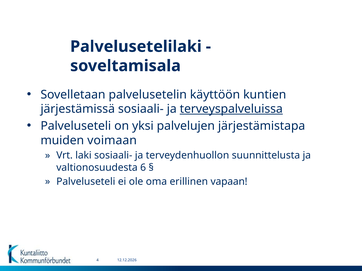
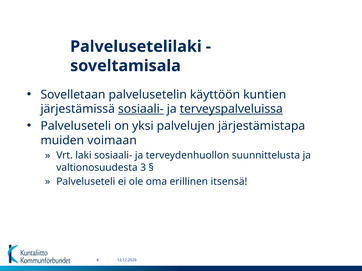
sosiaali- at (141, 109) underline: none -> present
6: 6 -> 3
vapaan: vapaan -> itsensä
